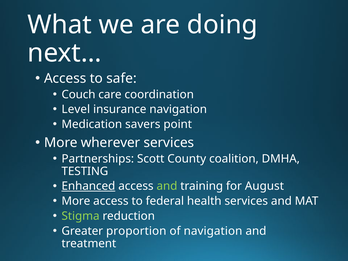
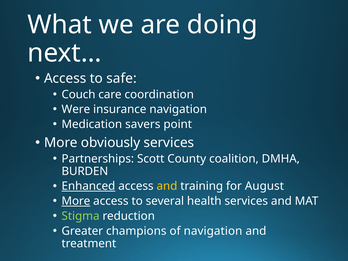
Level: Level -> Were
wherever: wherever -> obviously
TESTING: TESTING -> BURDEN
and at (167, 186) colour: light green -> yellow
More at (76, 201) underline: none -> present
federal: federal -> several
proportion: proportion -> champions
